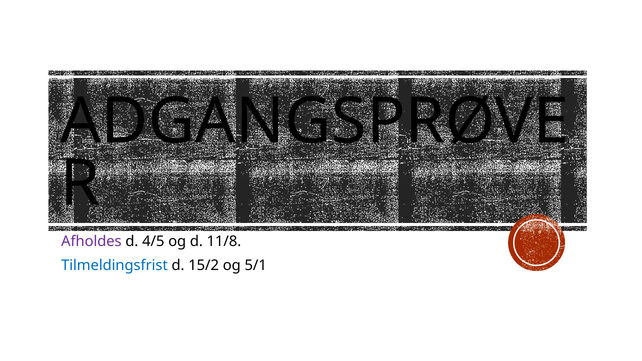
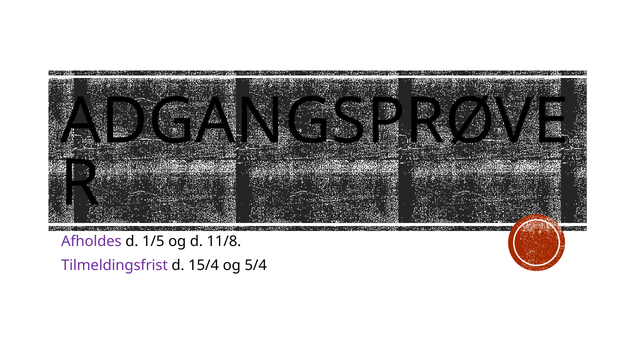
4/5: 4/5 -> 1/5
Tilmeldingsfrist colour: blue -> purple
15/2: 15/2 -> 15/4
5/1: 5/1 -> 5/4
